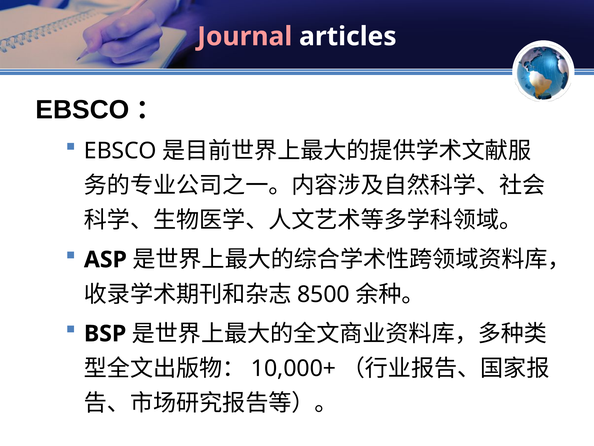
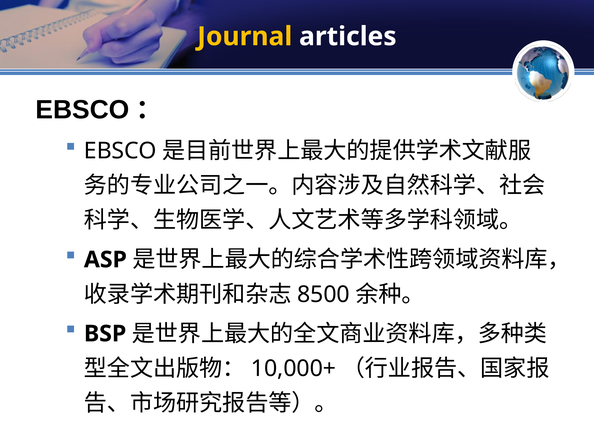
Journal colour: pink -> yellow
